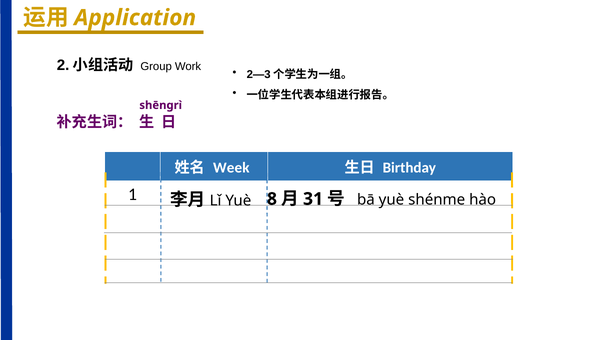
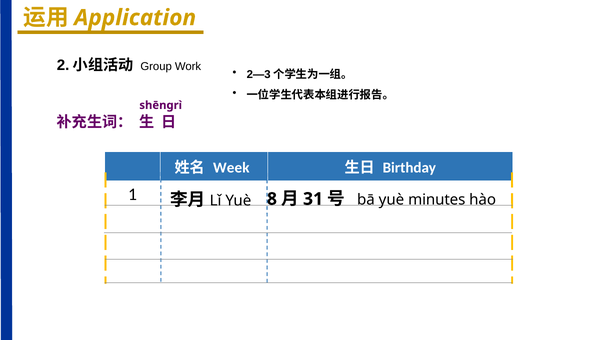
shénme: shénme -> minutes
